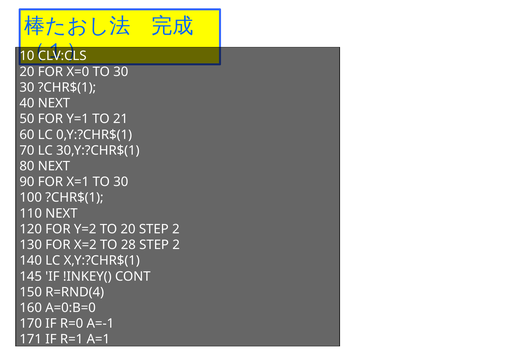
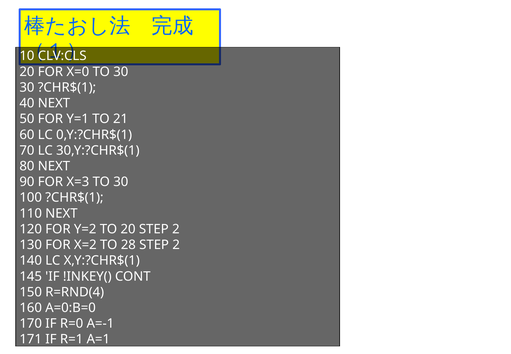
X=1: X=1 -> X=3
